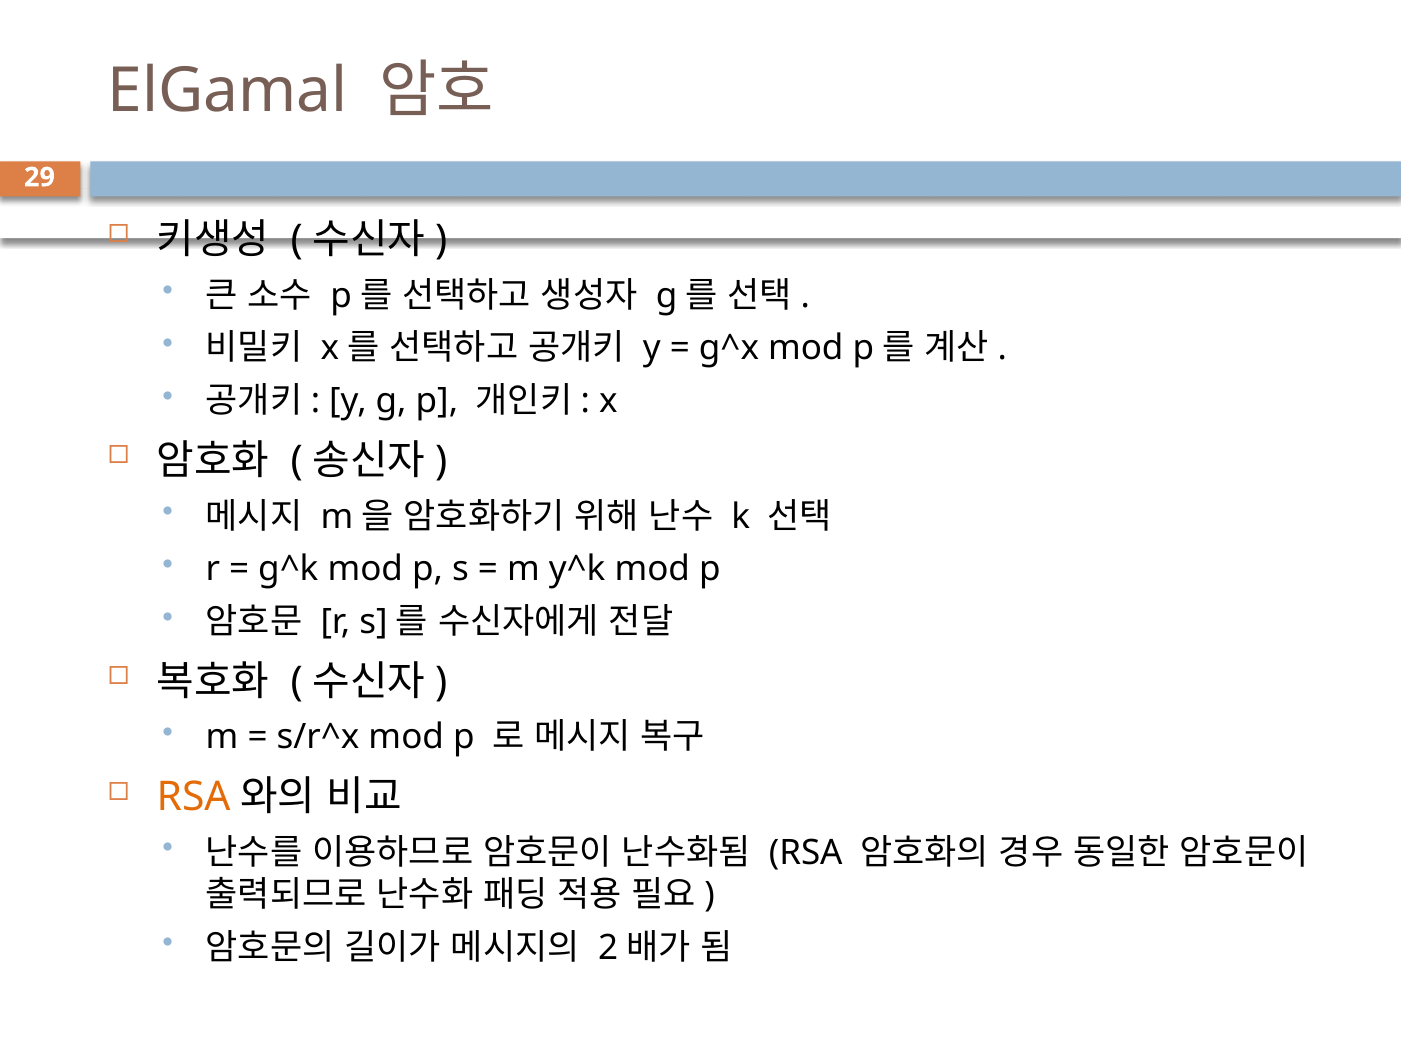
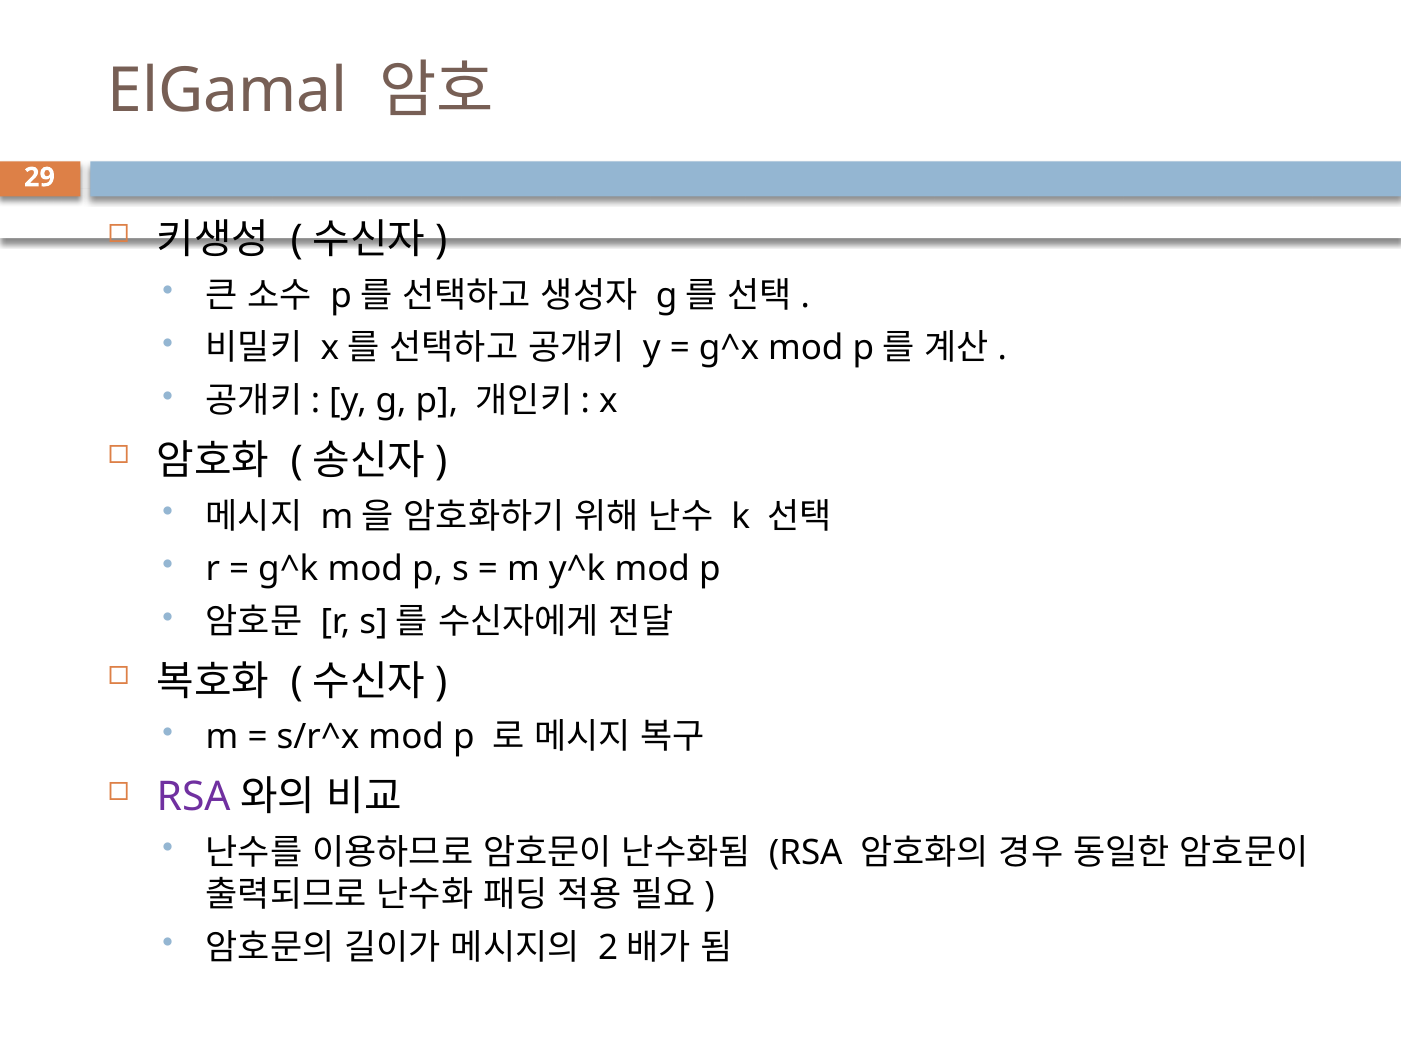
RSA at (194, 797) colour: orange -> purple
